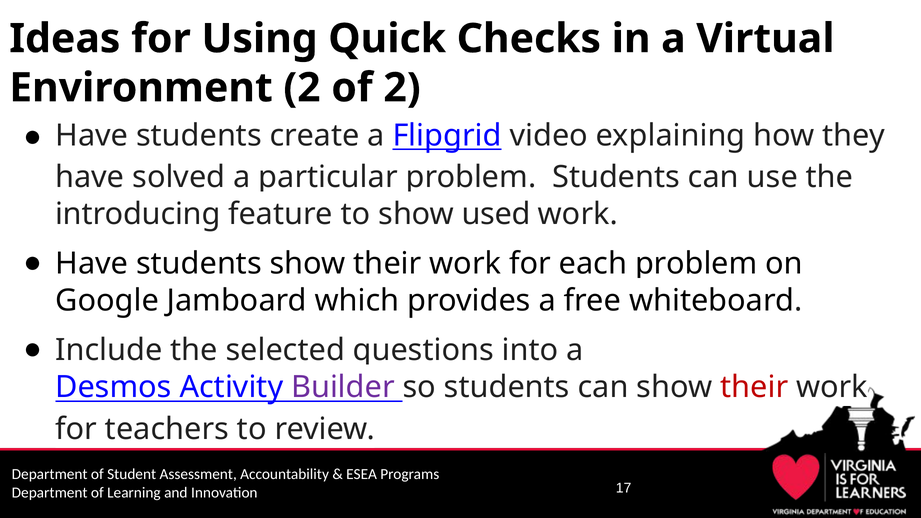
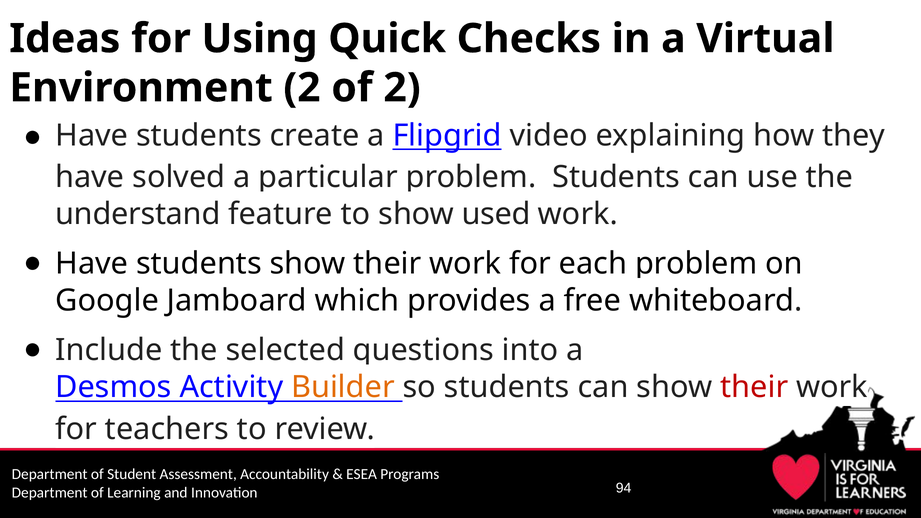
introducing: introducing -> understand
Builder colour: purple -> orange
17: 17 -> 94
